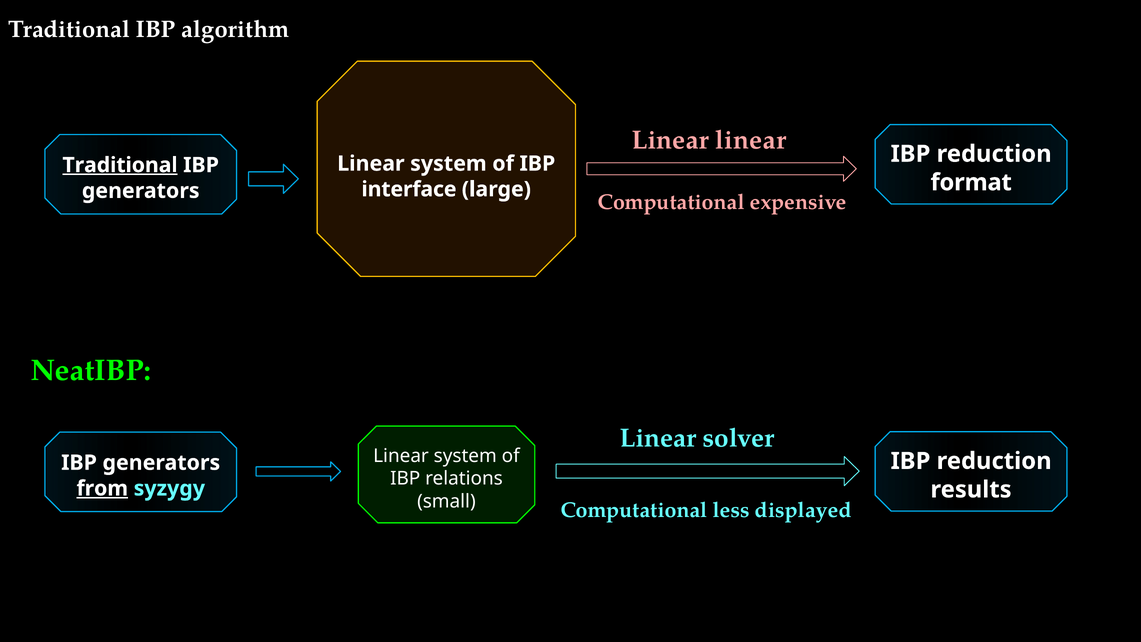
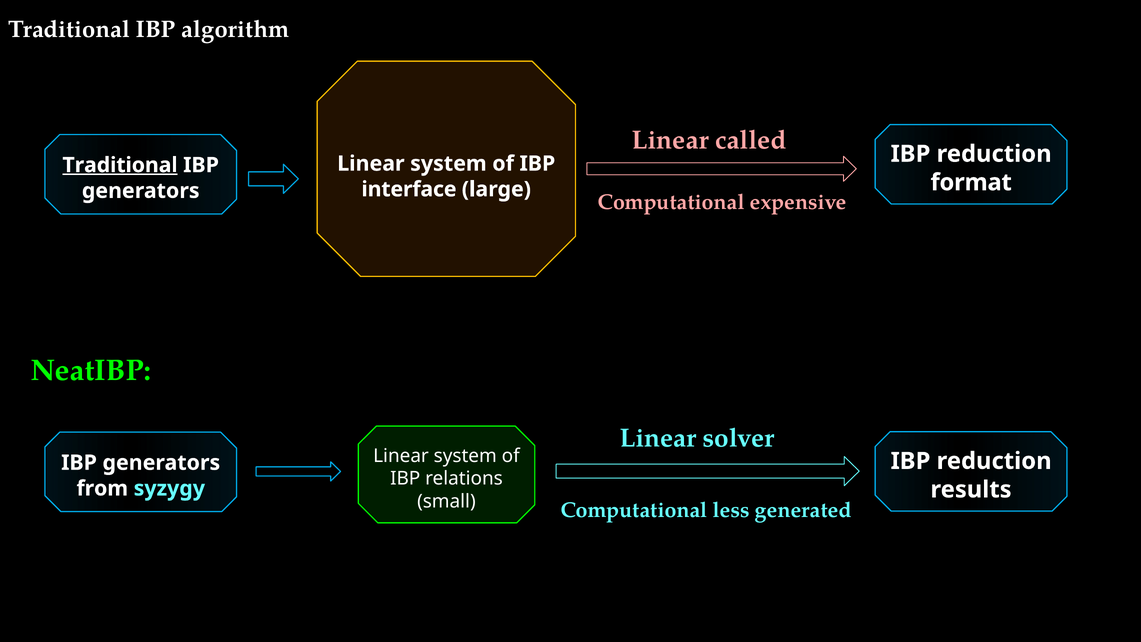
Linear linear: linear -> called
from underline: present -> none
displayed: displayed -> generated
